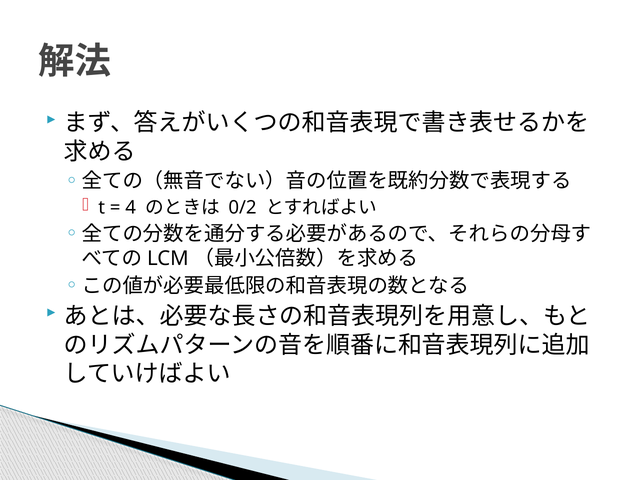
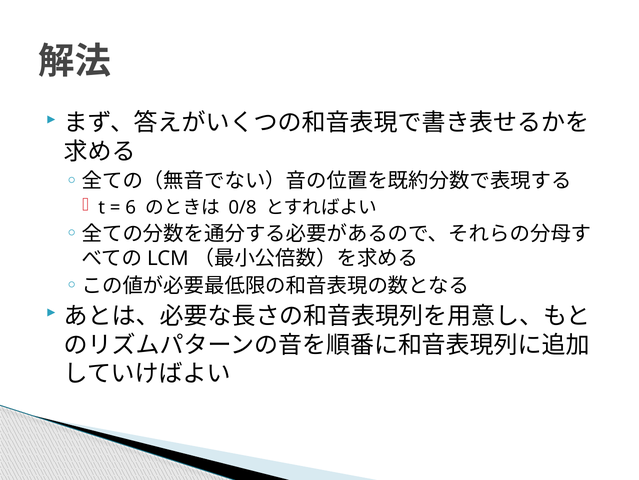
4: 4 -> 6
0/2: 0/2 -> 0/8
